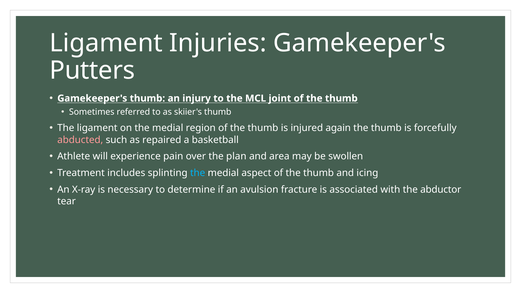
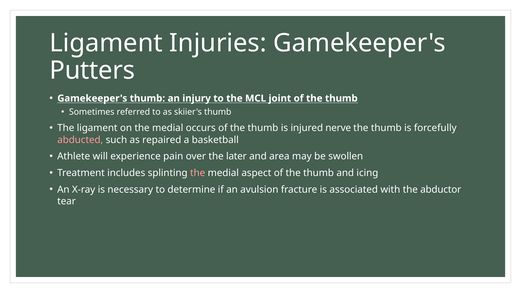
region: region -> occurs
again: again -> nerve
plan: plan -> later
the at (198, 173) colour: light blue -> pink
